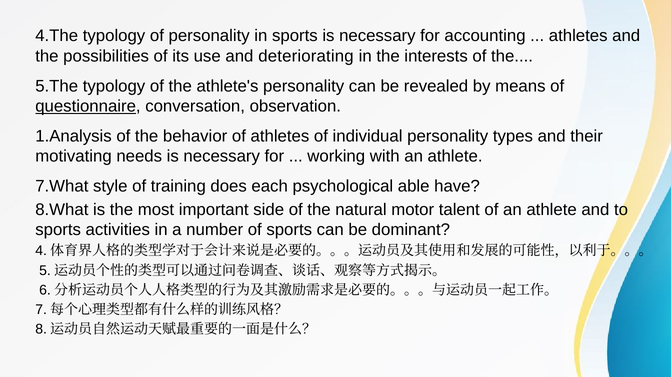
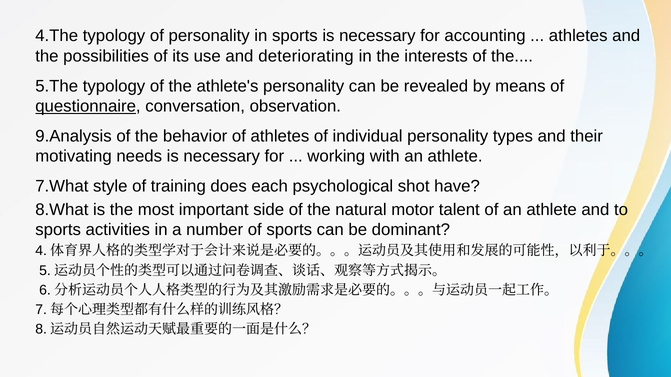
1.Analysis: 1.Analysis -> 9.Analysis
able: able -> shot
